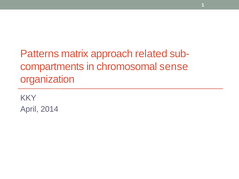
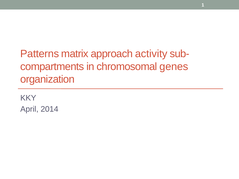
related: related -> activity
sense: sense -> genes
